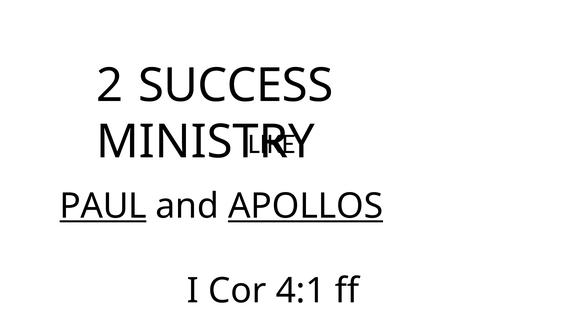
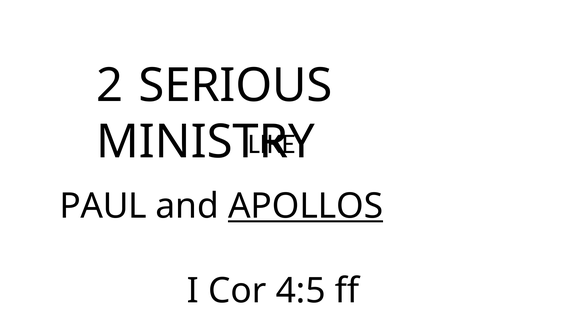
SUCCESS: SUCCESS -> SERIOUS
PAUL underline: present -> none
4:1: 4:1 -> 4:5
